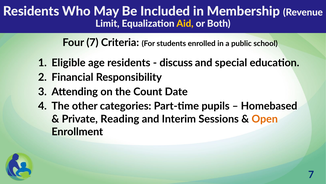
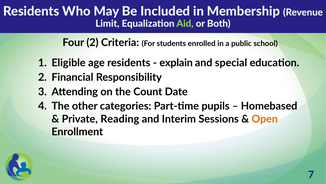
Aid colour: yellow -> light green
Four 7: 7 -> 2
discuss: discuss -> explain
